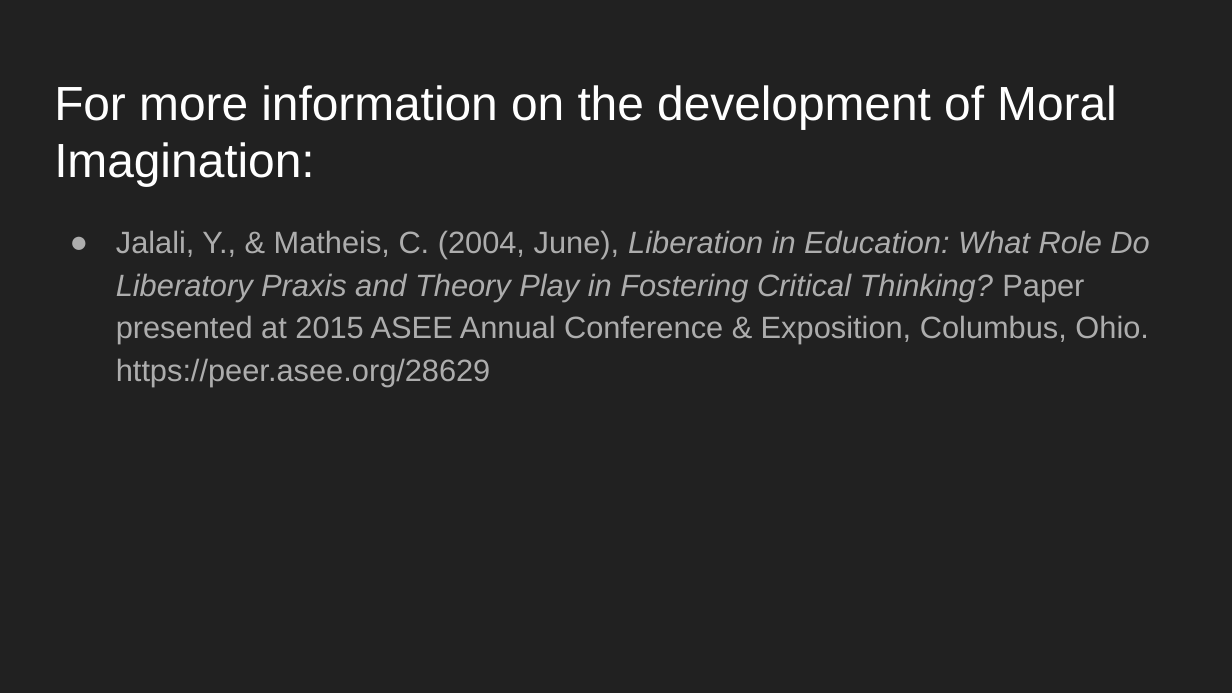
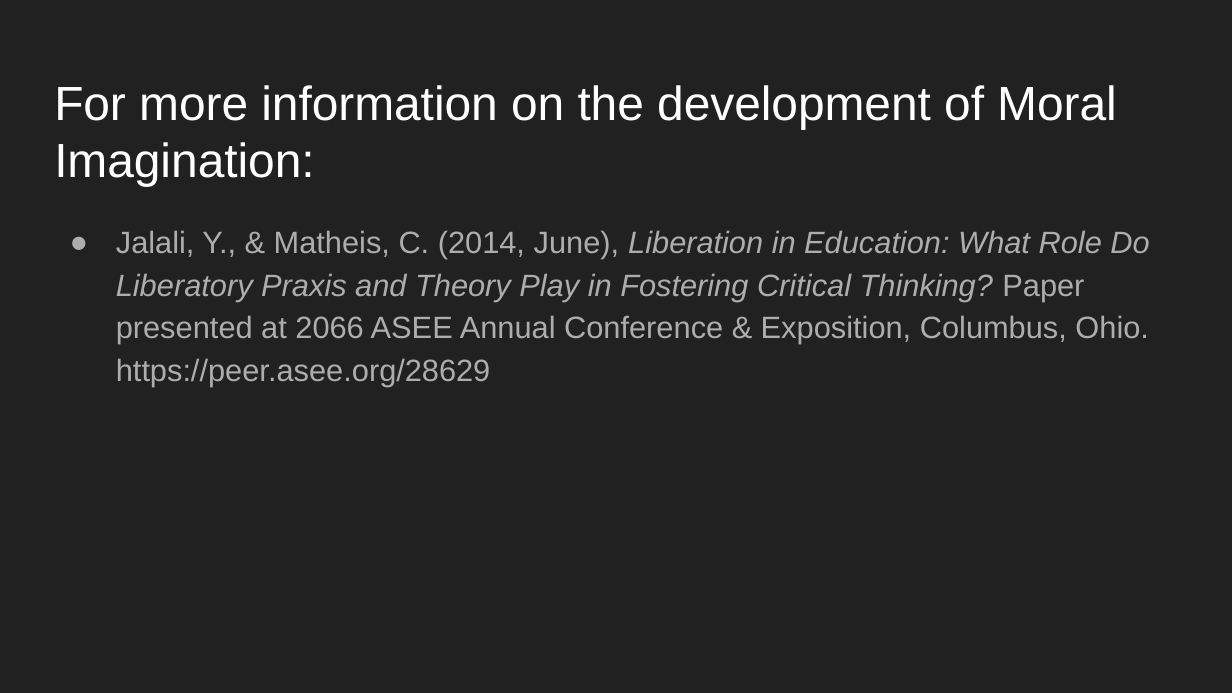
2004: 2004 -> 2014
2015: 2015 -> 2066
